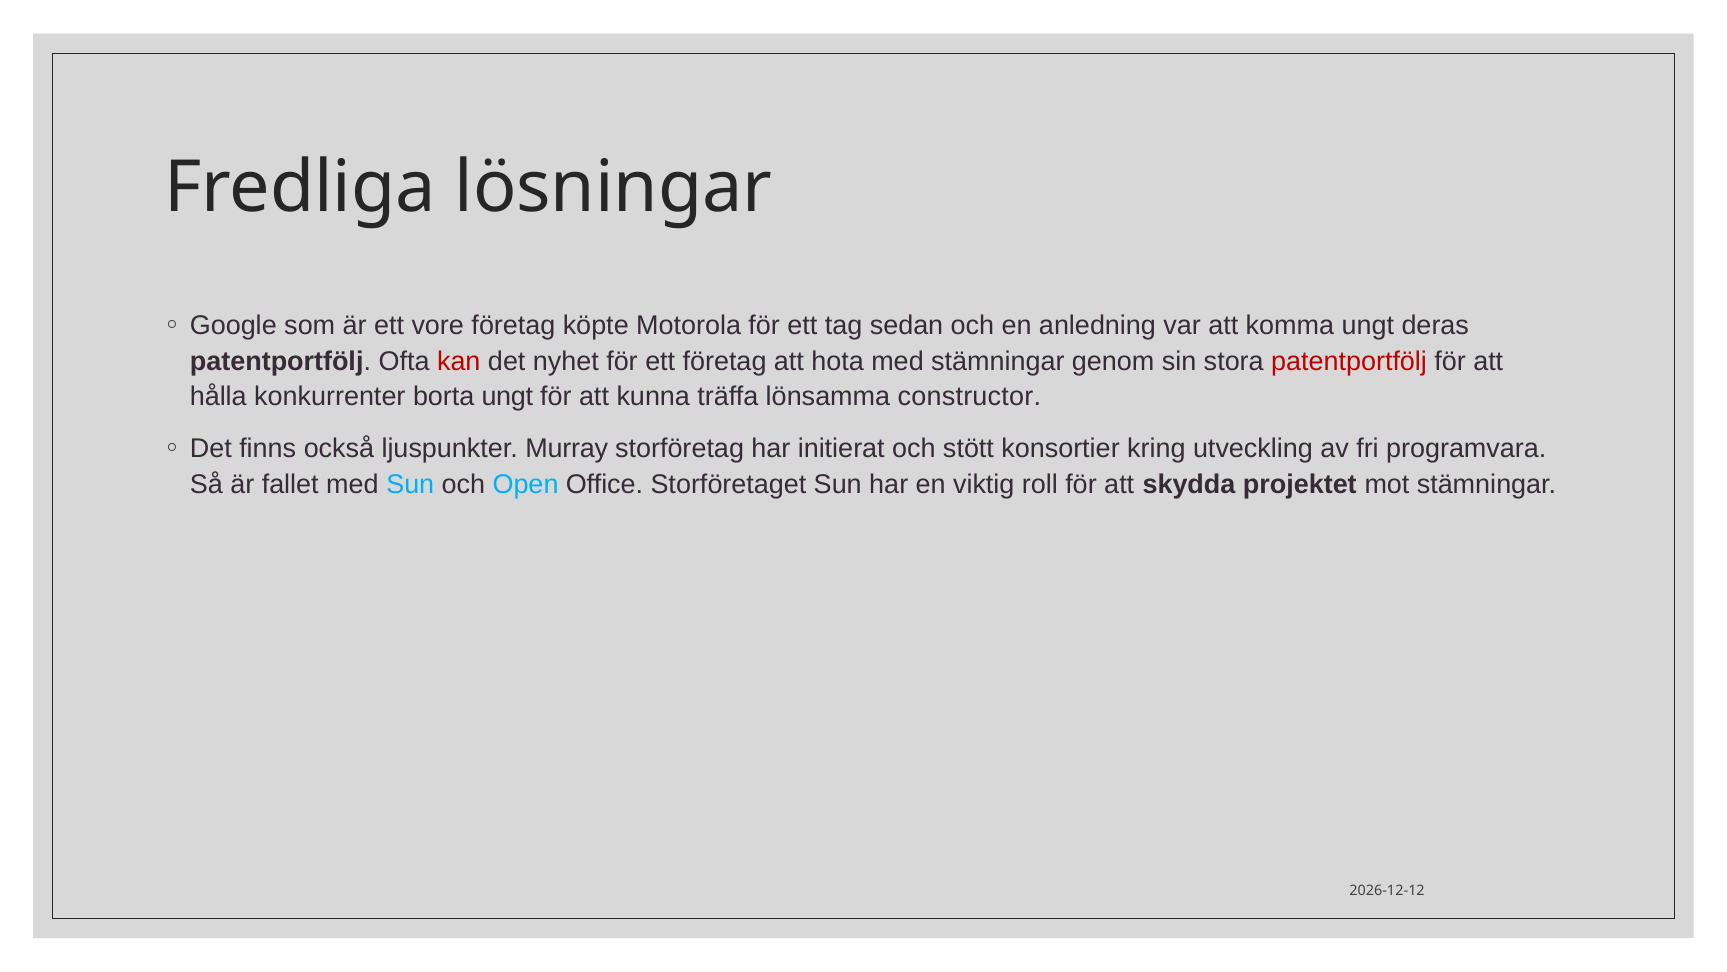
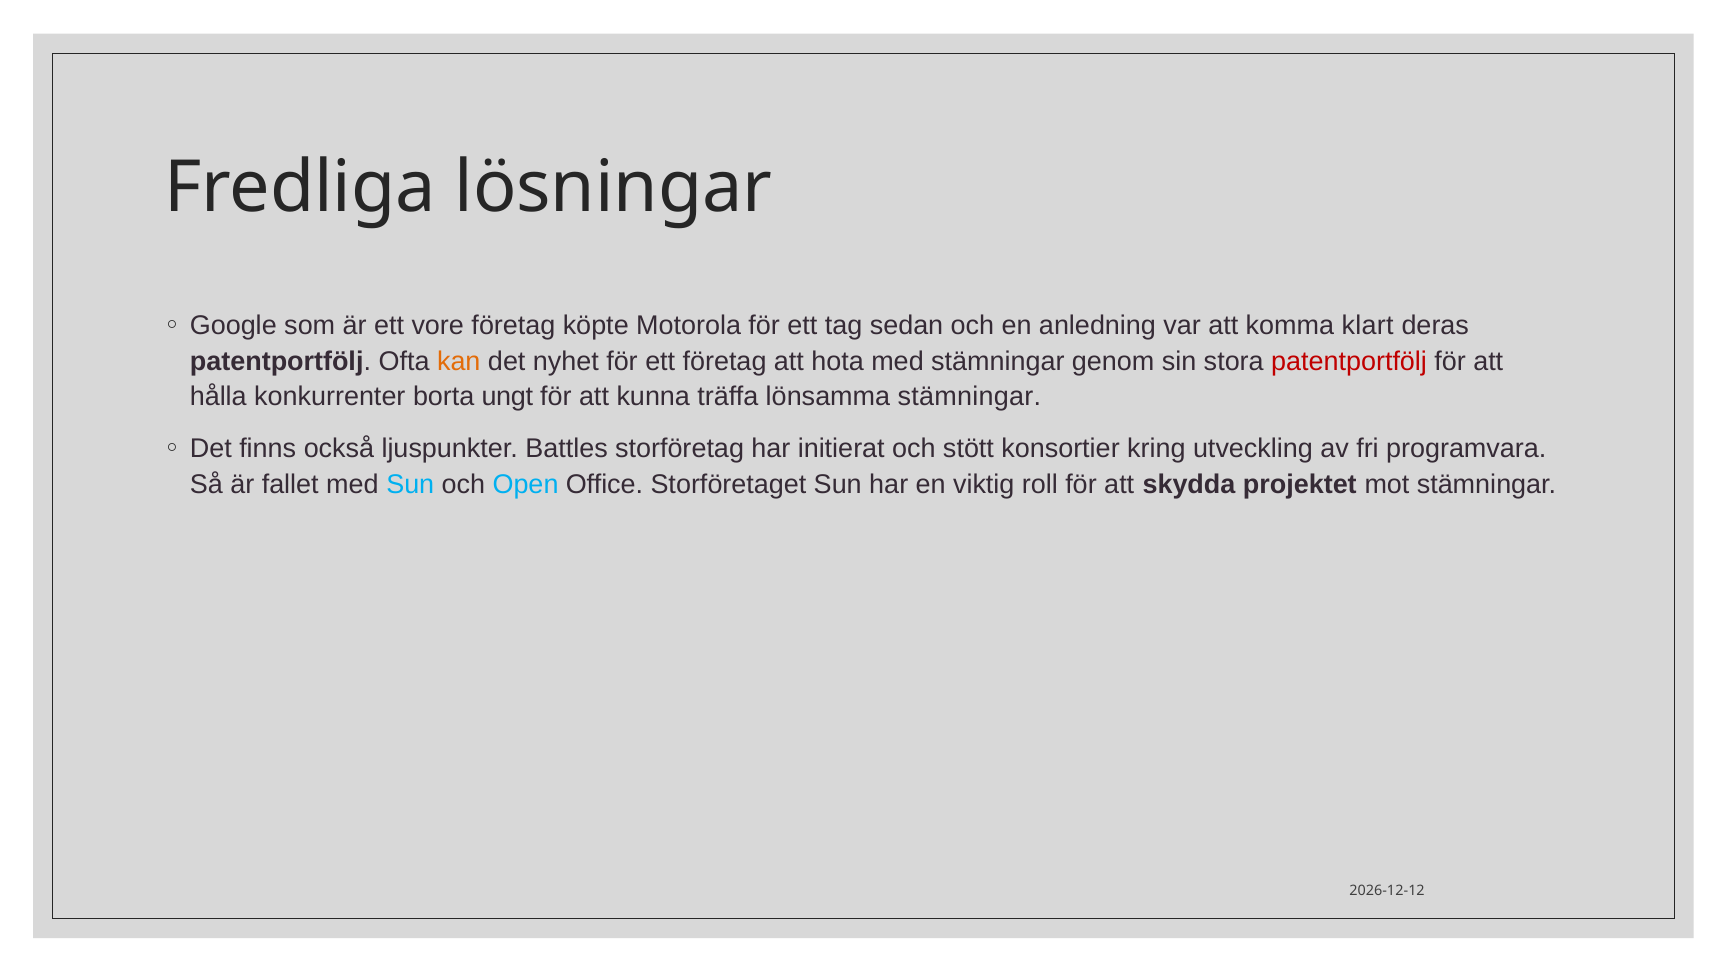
komma ungt: ungt -> klart
kan colour: red -> orange
lönsamma constructor: constructor -> stämningar
Murray: Murray -> Battles
